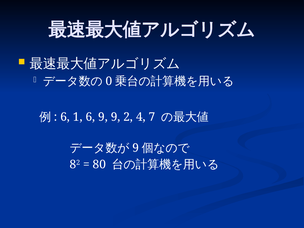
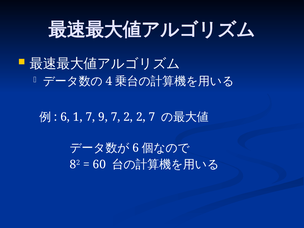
0: 0 -> 4
1 6: 6 -> 7
9 9: 9 -> 7
2 4: 4 -> 2
9 at (136, 148): 9 -> 6
80: 80 -> 60
